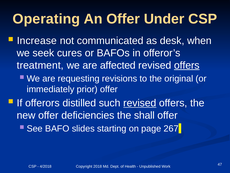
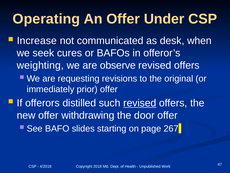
treatment: treatment -> weighting
affected: affected -> observe
offers at (187, 65) underline: present -> none
deficiencies: deficiencies -> withdrawing
shall: shall -> door
